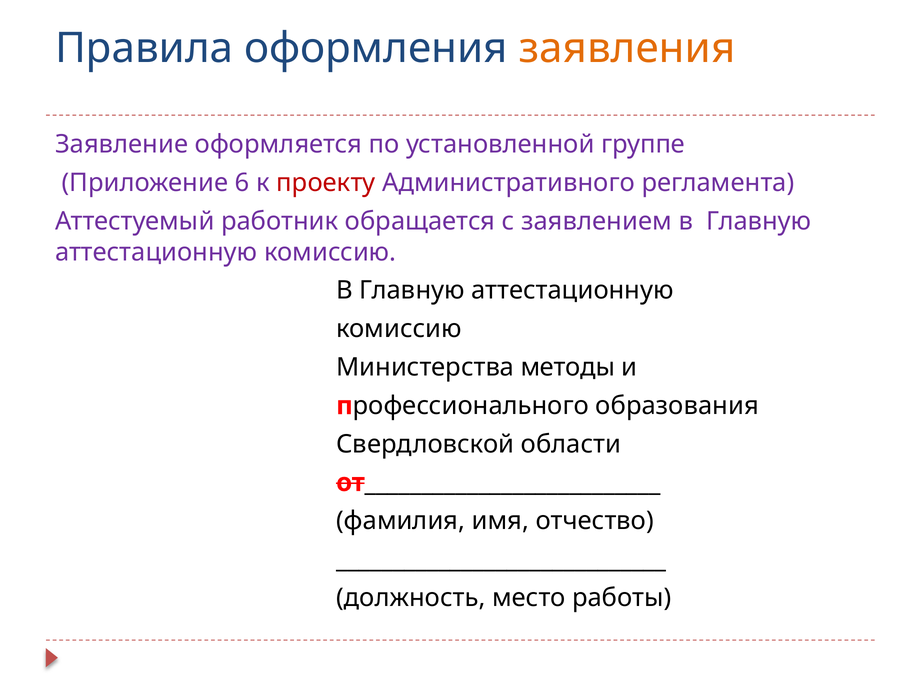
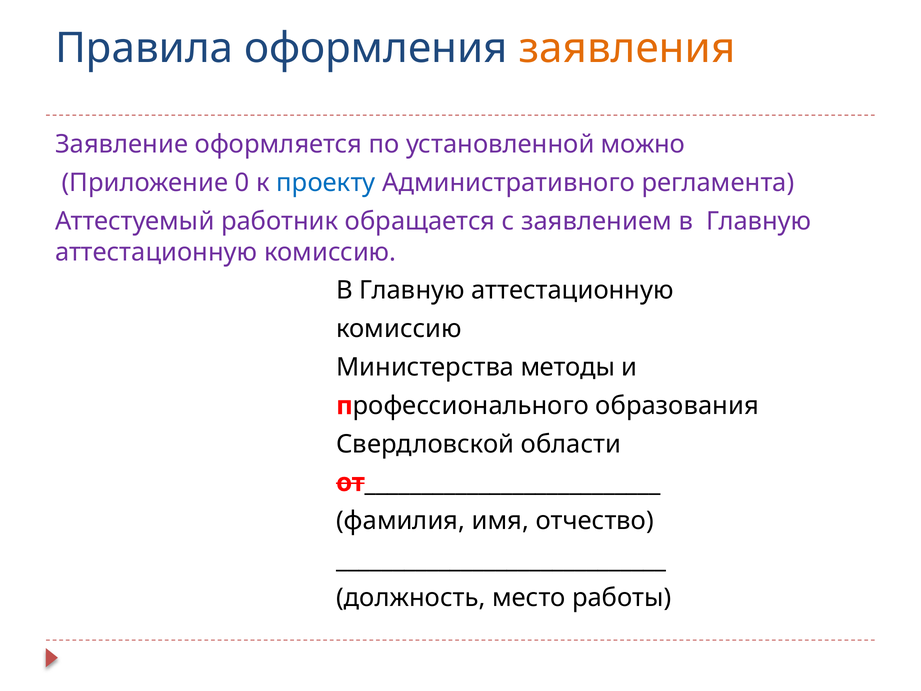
группе: группе -> можно
6: 6 -> 0
проекту colour: red -> blue
